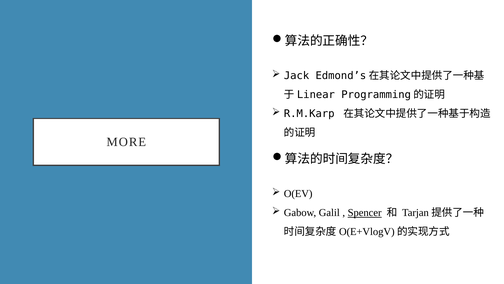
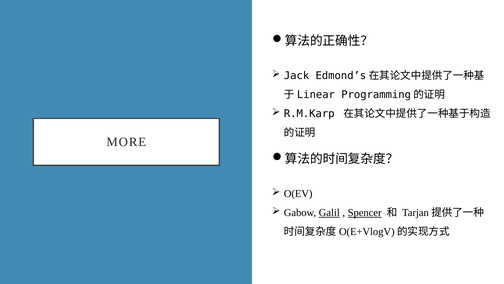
Galil underline: none -> present
